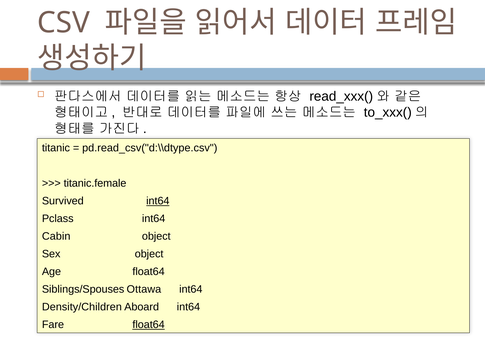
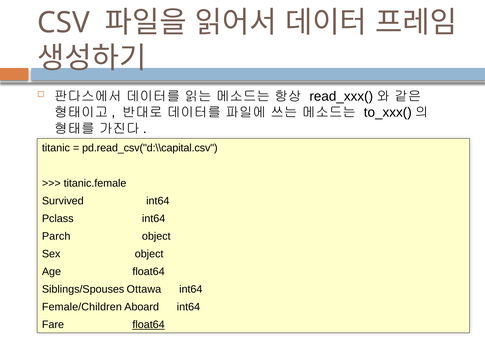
pd.read_csv("d:\\dtype.csv: pd.read_csv("d:\\dtype.csv -> pd.read_csv("d:\\capital.csv
int64 at (158, 201) underline: present -> none
Cabin: Cabin -> Parch
Density/Children: Density/Children -> Female/Children
